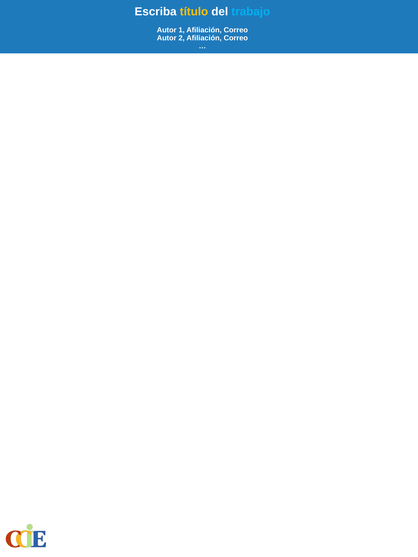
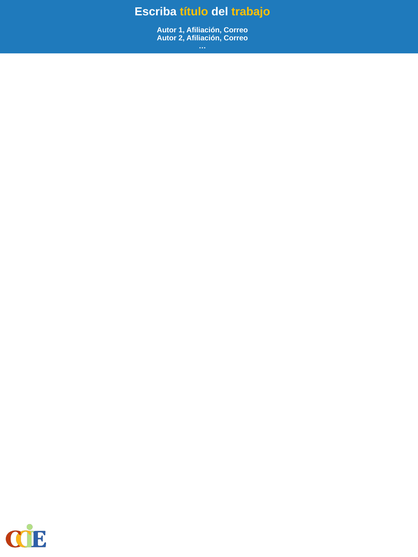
trabajo colour: light blue -> yellow
